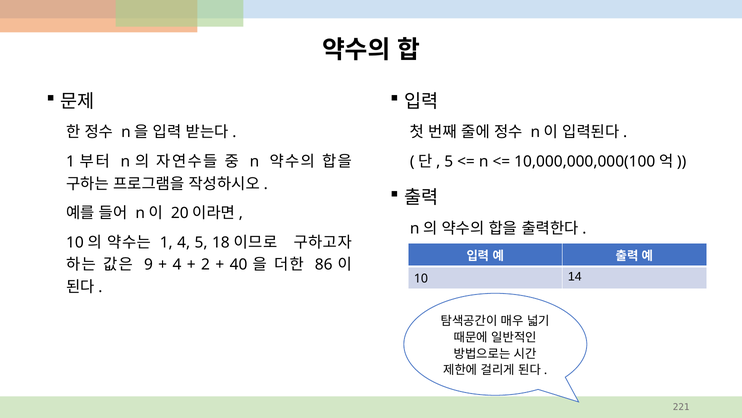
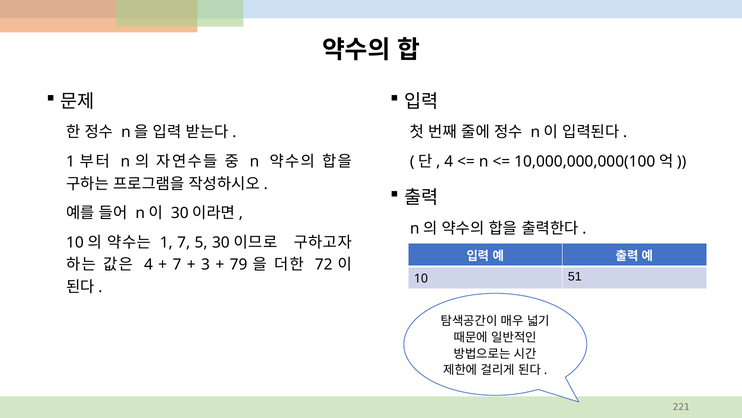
5 at (449, 161): 5 -> 4
20 at (180, 213): 20 -> 30
1 4: 4 -> 7
5 18: 18 -> 30
9 at (148, 264): 9 -> 4
4 at (177, 264): 4 -> 7
2: 2 -> 3
40: 40 -> 79
86: 86 -> 72
14: 14 -> 51
